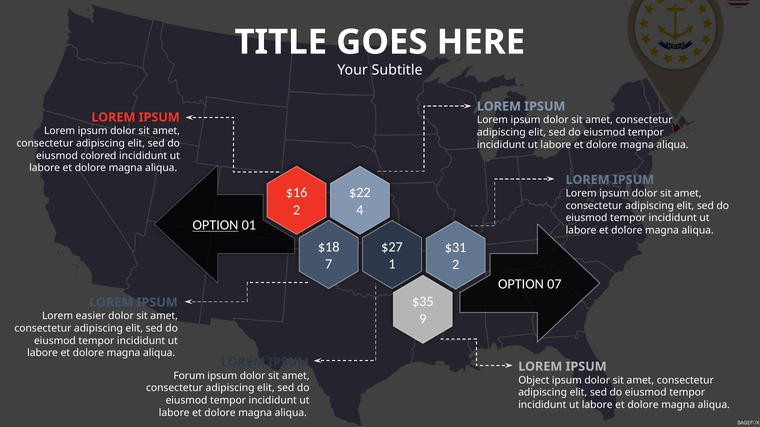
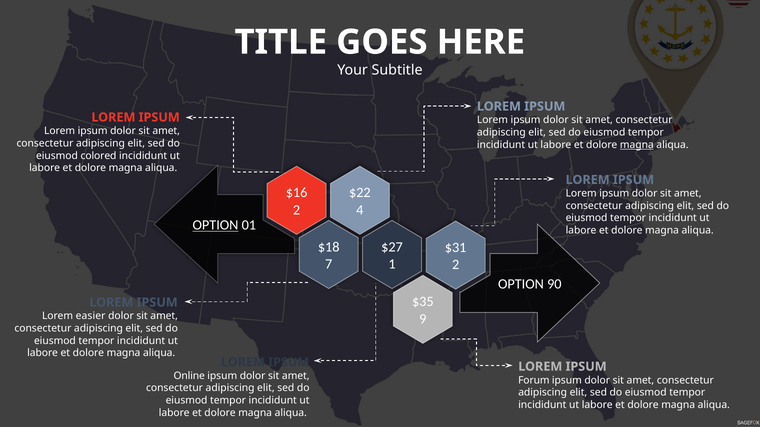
magna at (637, 145) underline: none -> present
07: 07 -> 90
Forum: Forum -> Online
Object: Object -> Forum
